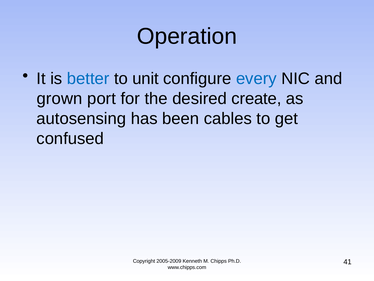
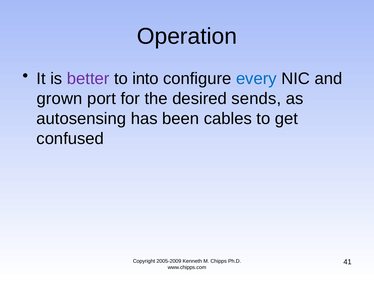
better colour: blue -> purple
unit: unit -> into
create: create -> sends
